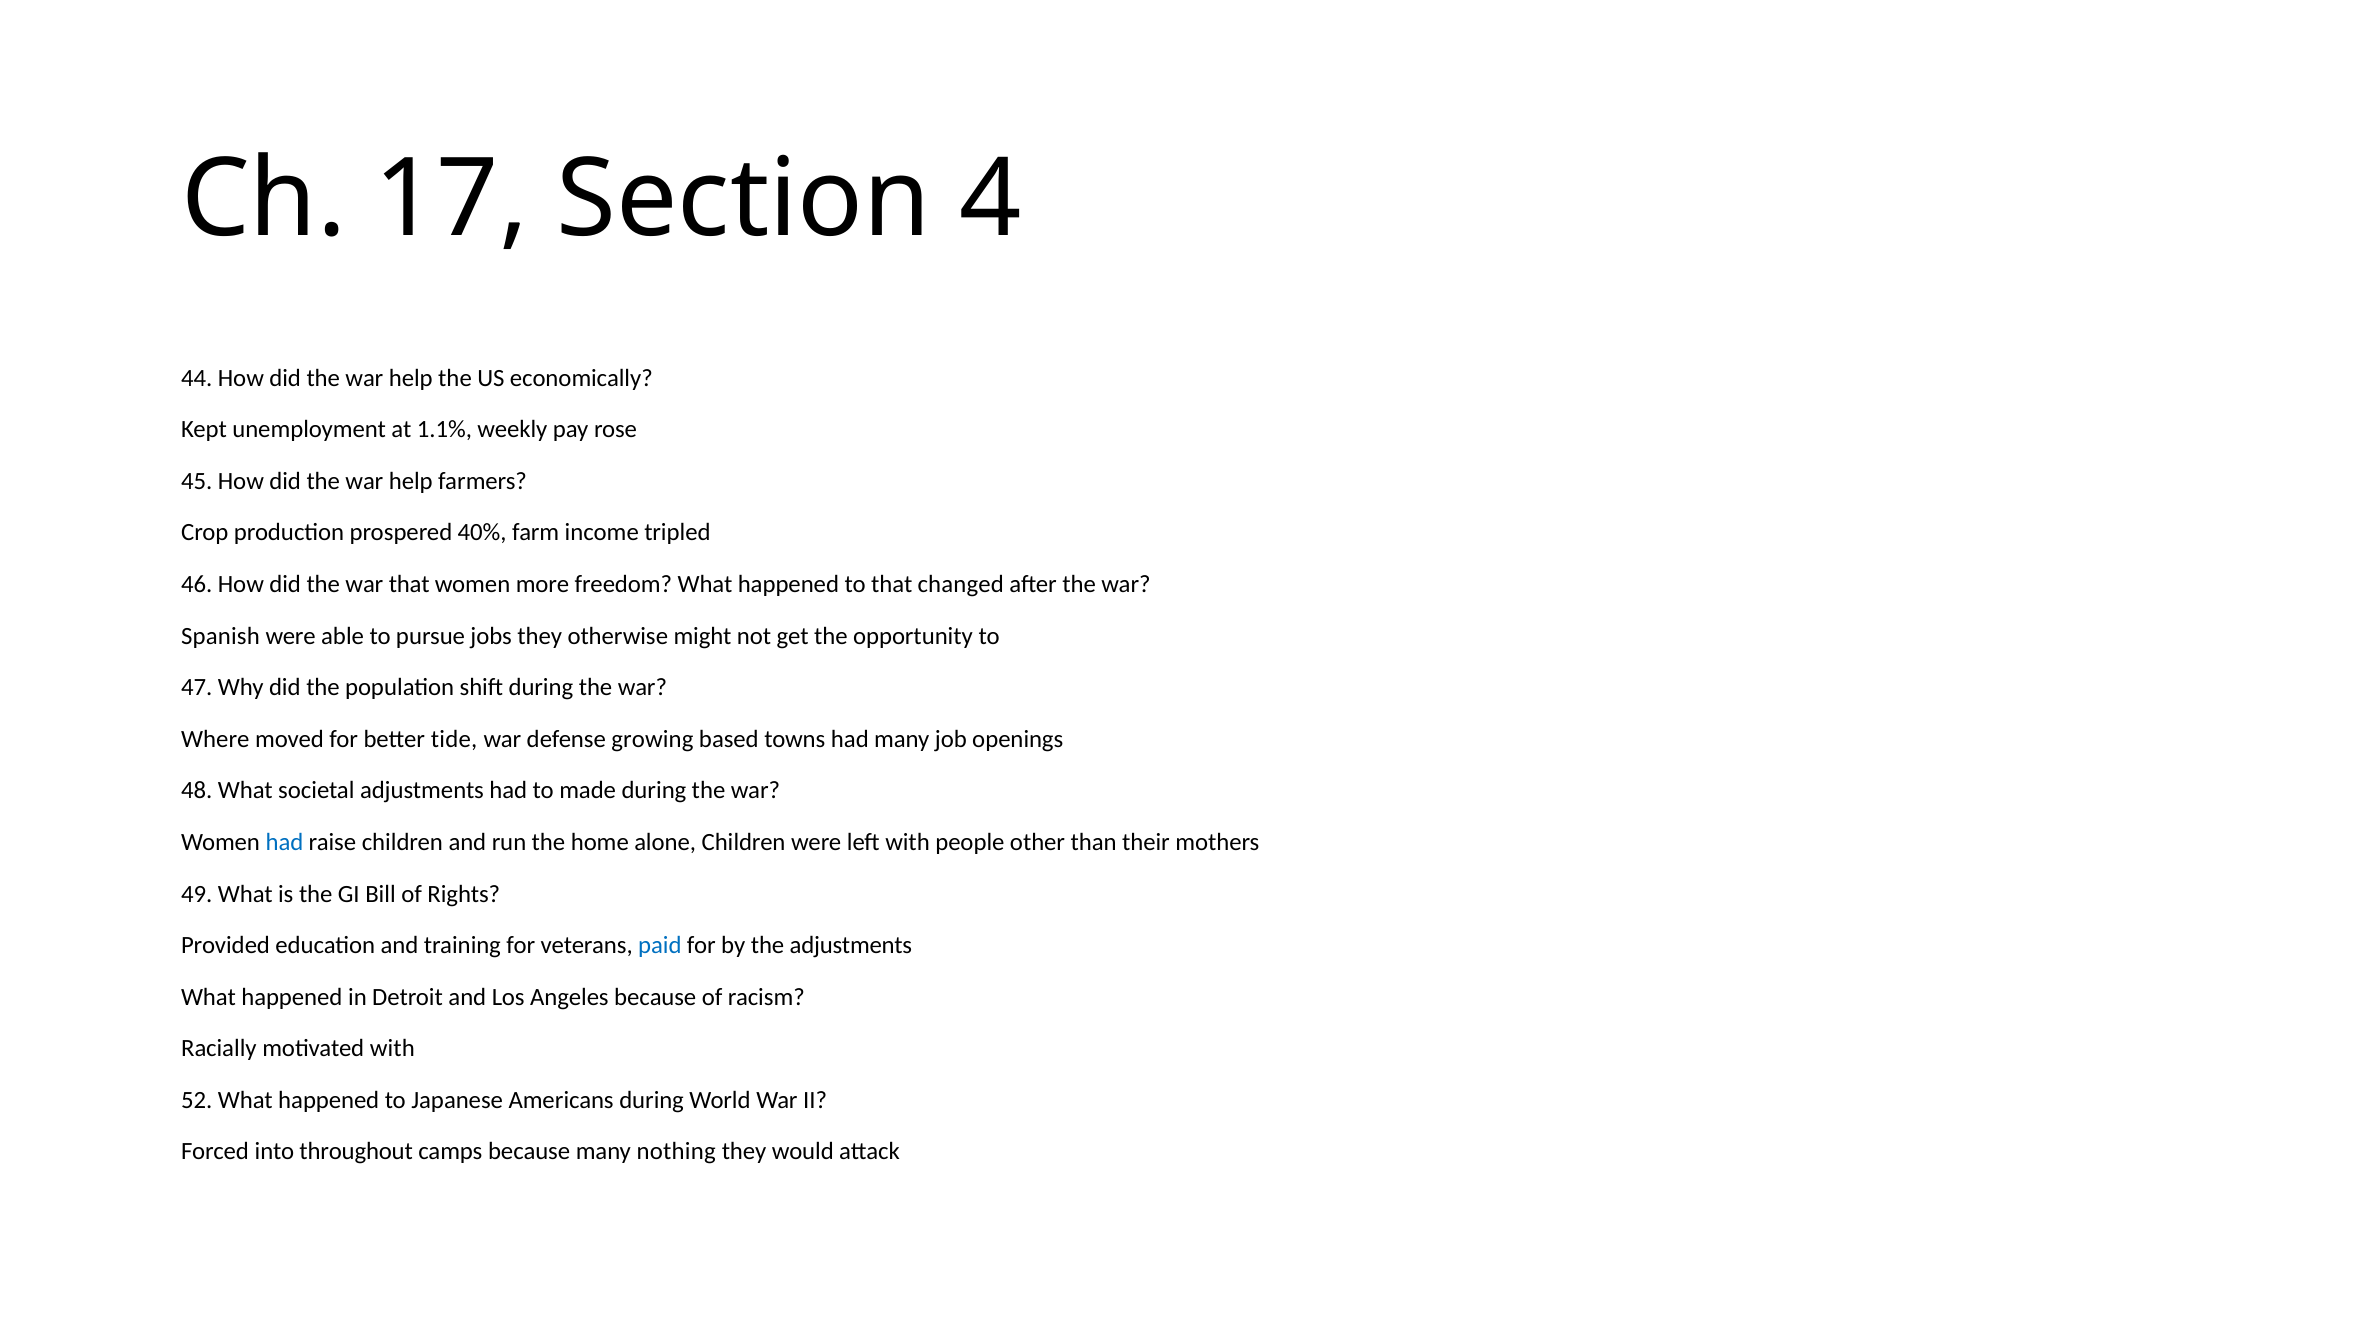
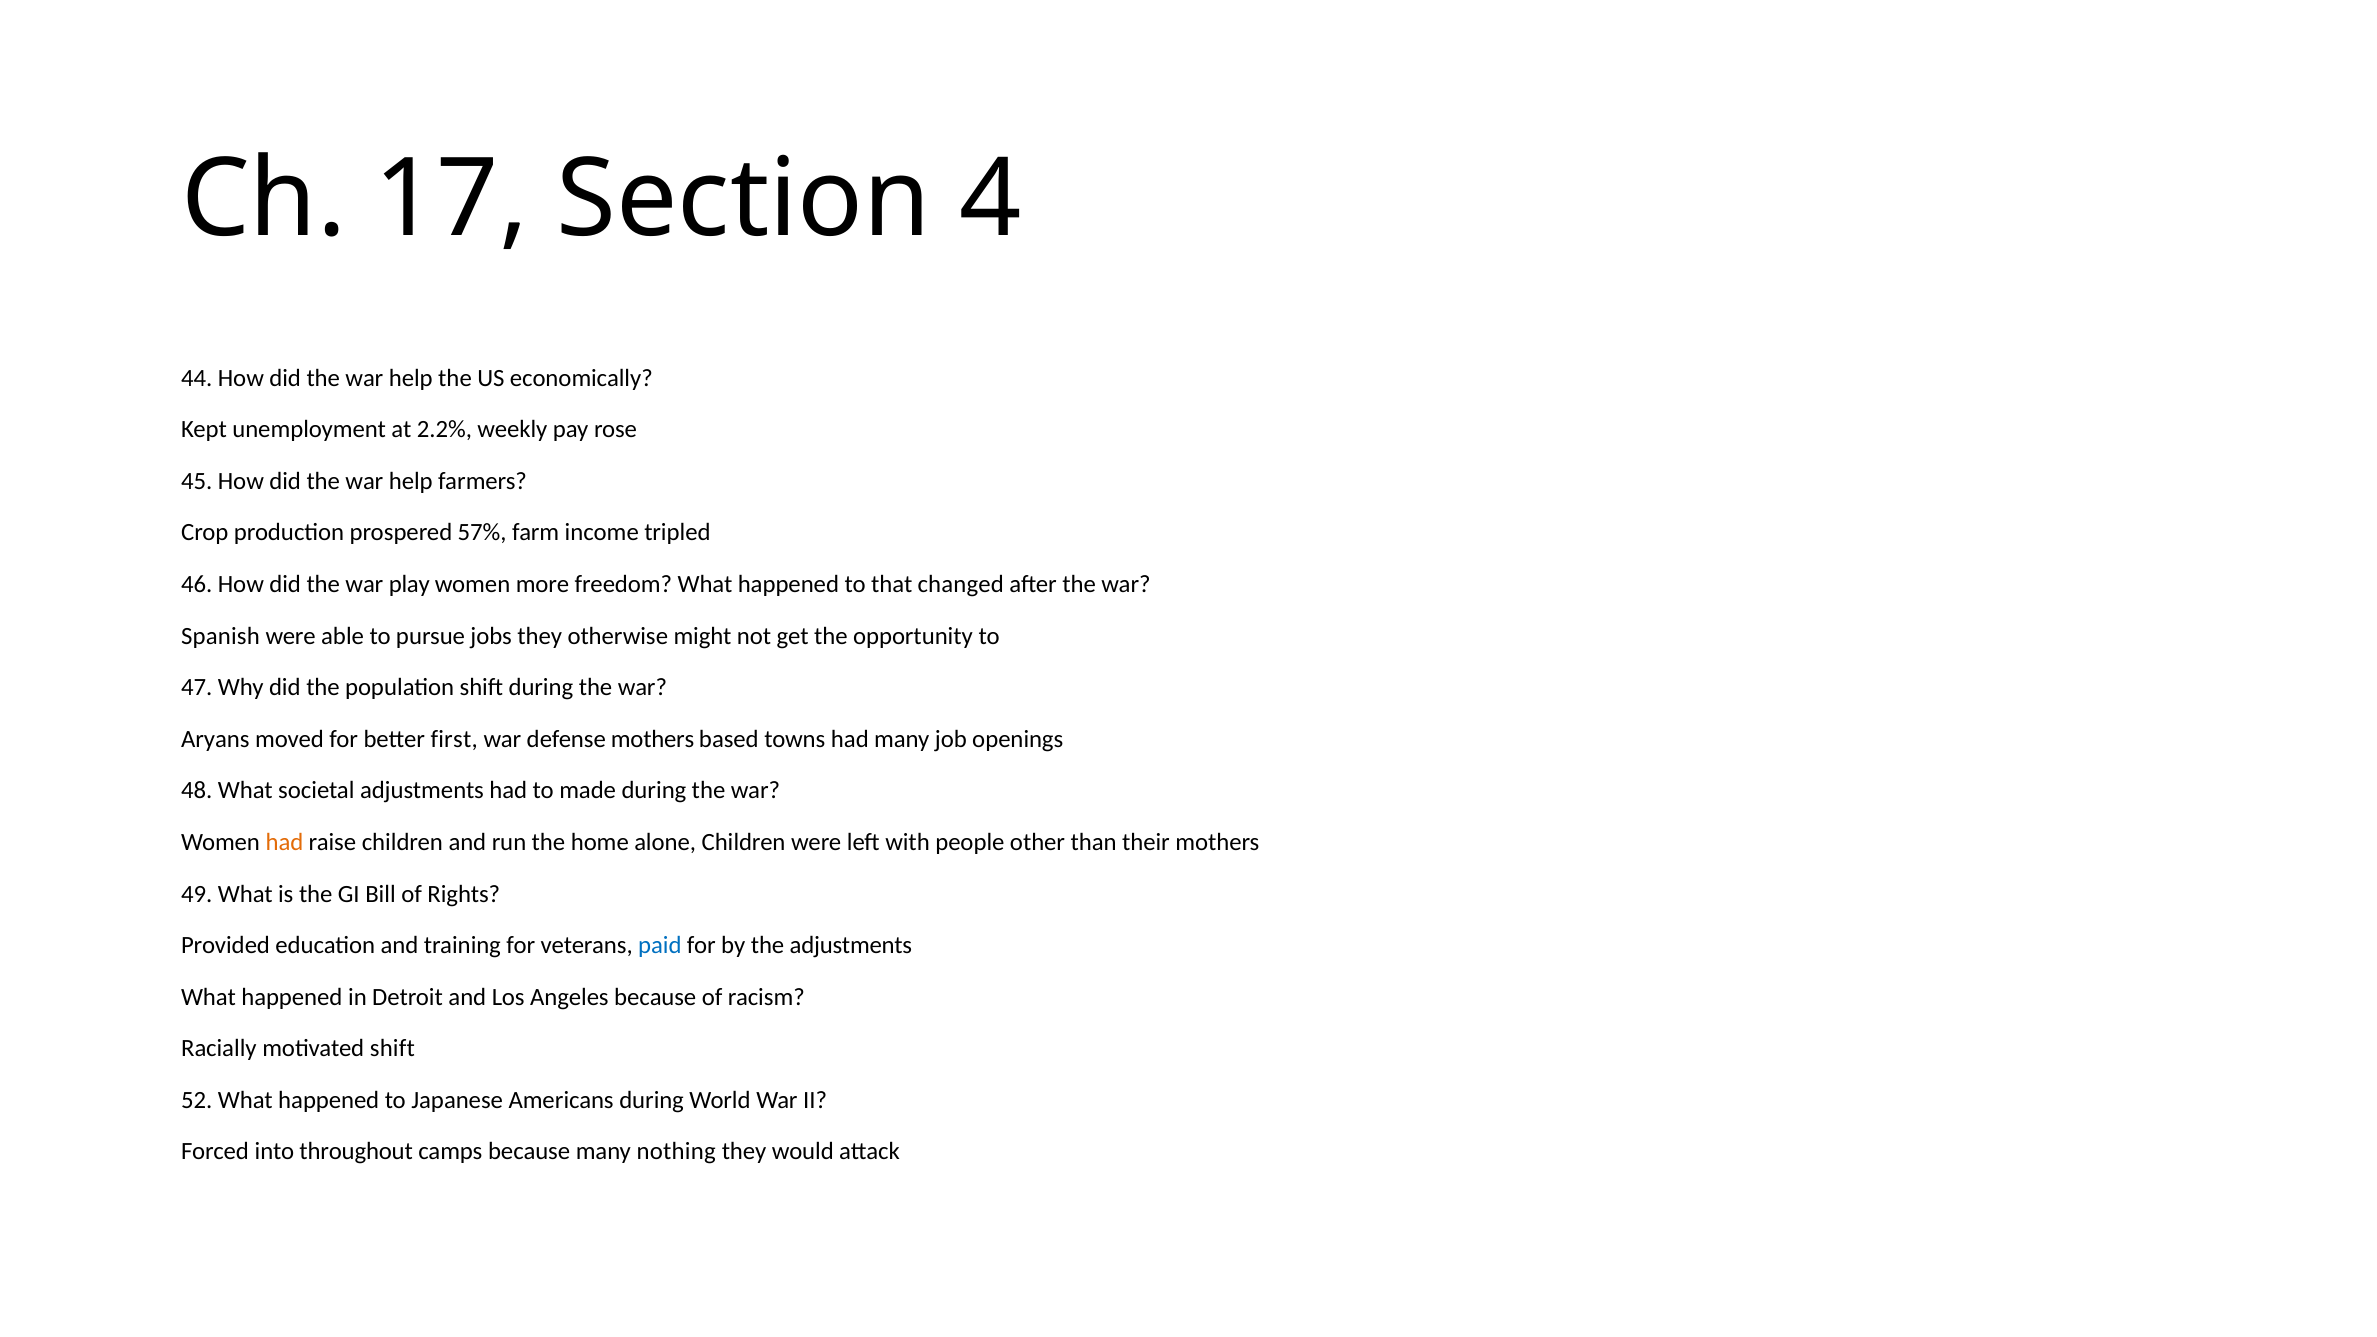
1.1%: 1.1% -> 2.2%
40%: 40% -> 57%
war that: that -> play
Where: Where -> Aryans
tide: tide -> first
defense growing: growing -> mothers
had at (284, 842) colour: blue -> orange
motivated with: with -> shift
